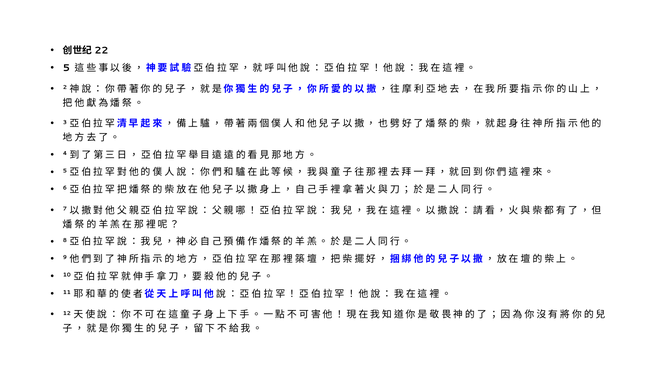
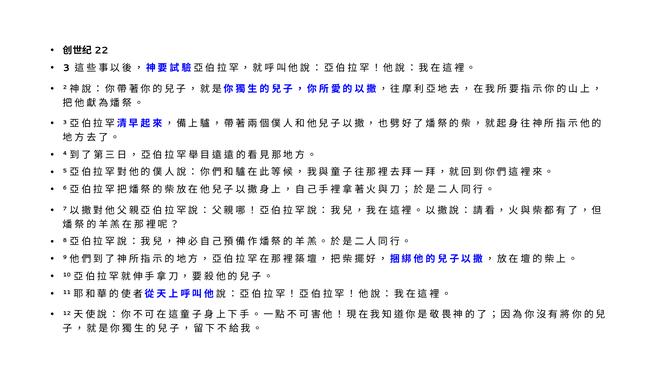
5 at (66, 68): 5 -> 3
